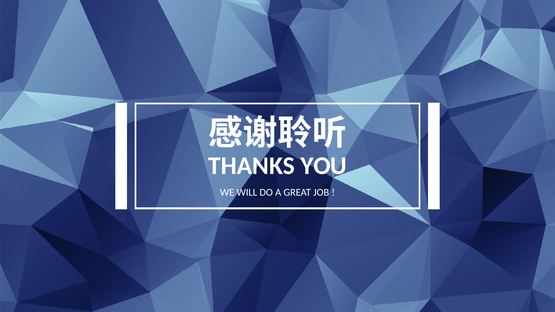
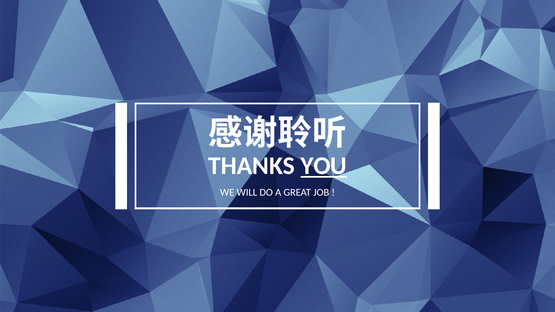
YOU underline: none -> present
